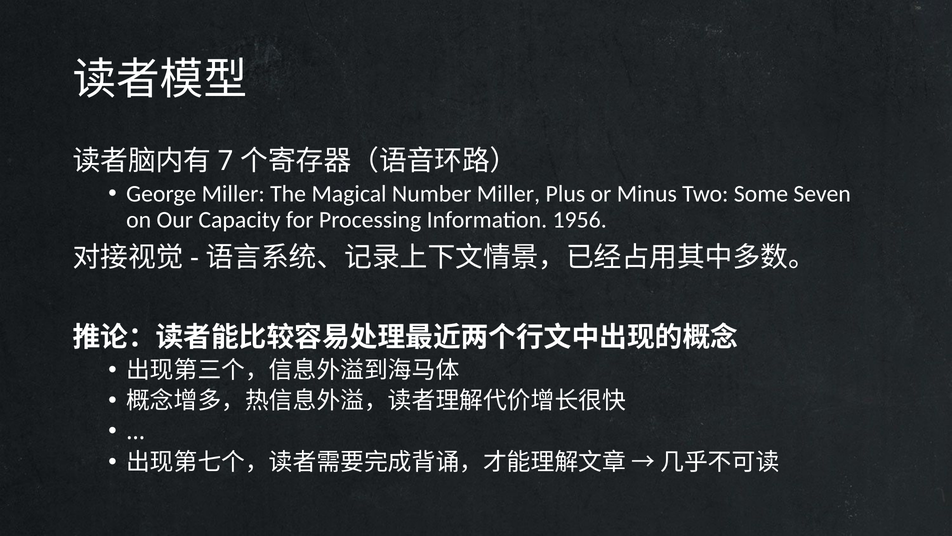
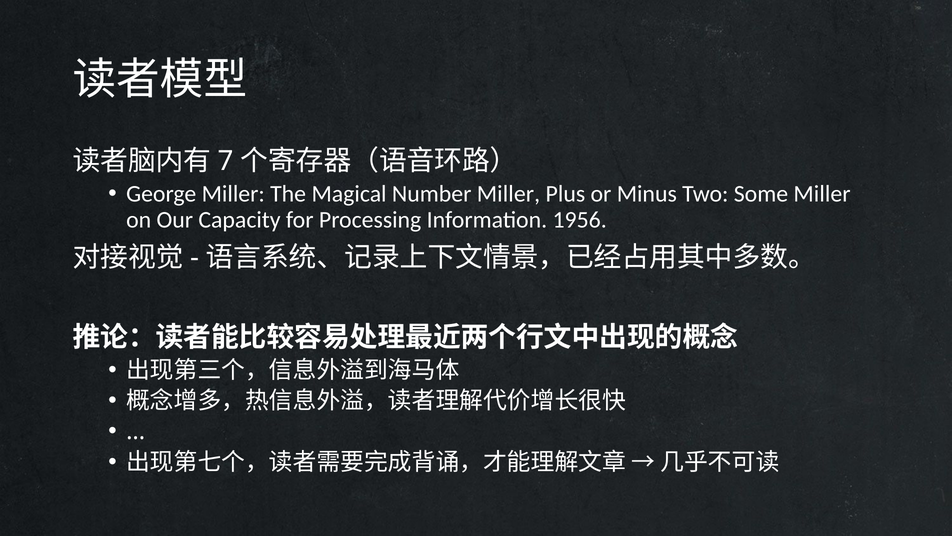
Some Seven: Seven -> Miller
